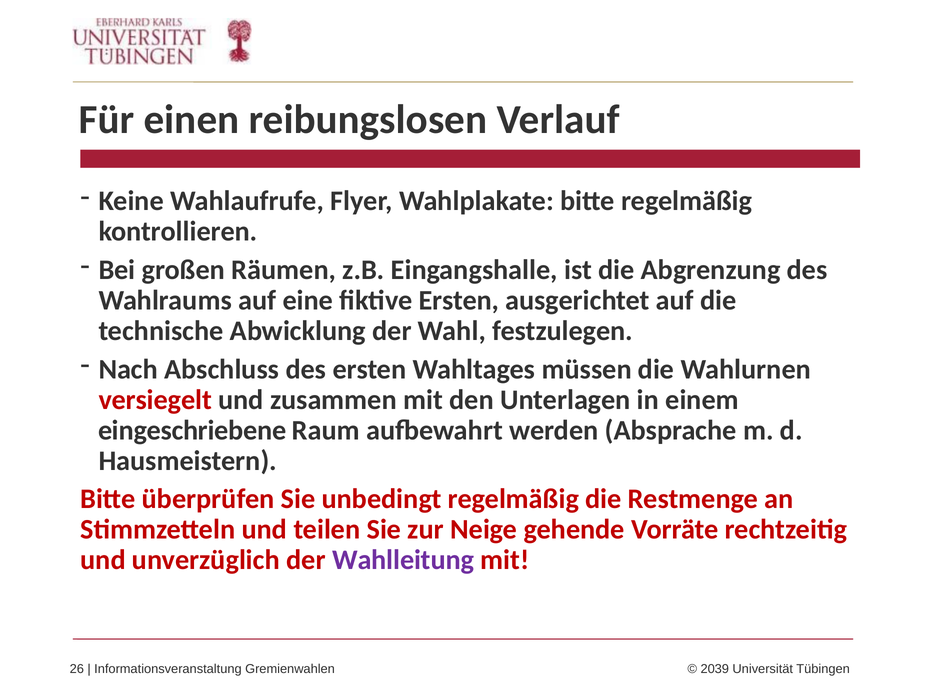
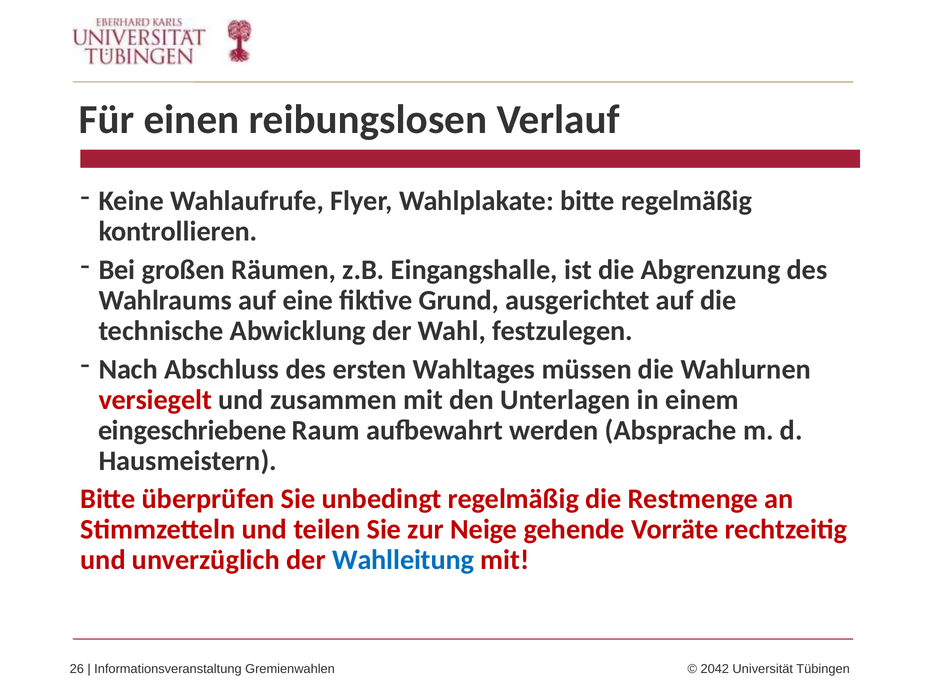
fiktive Ersten: Ersten -> Grund
Wahlleitung colour: purple -> blue
2039: 2039 -> 2042
